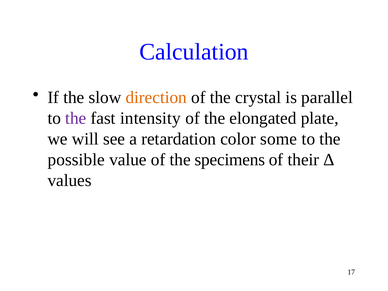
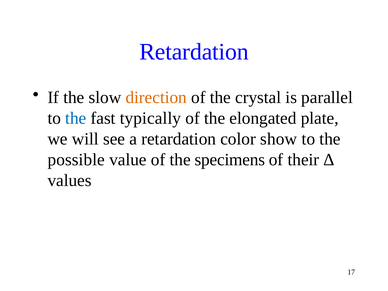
Calculation at (194, 52): Calculation -> Retardation
the at (76, 118) colour: purple -> blue
intensity: intensity -> typically
some: some -> show
